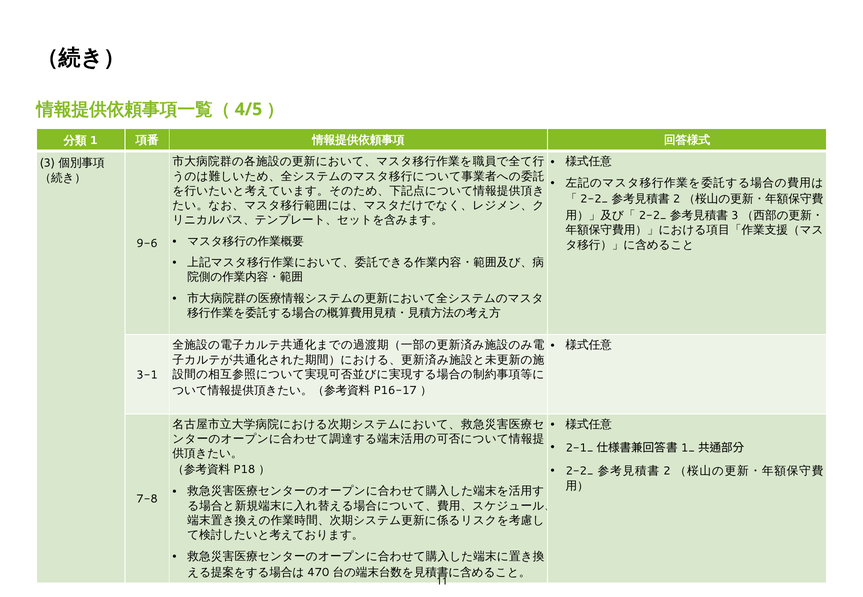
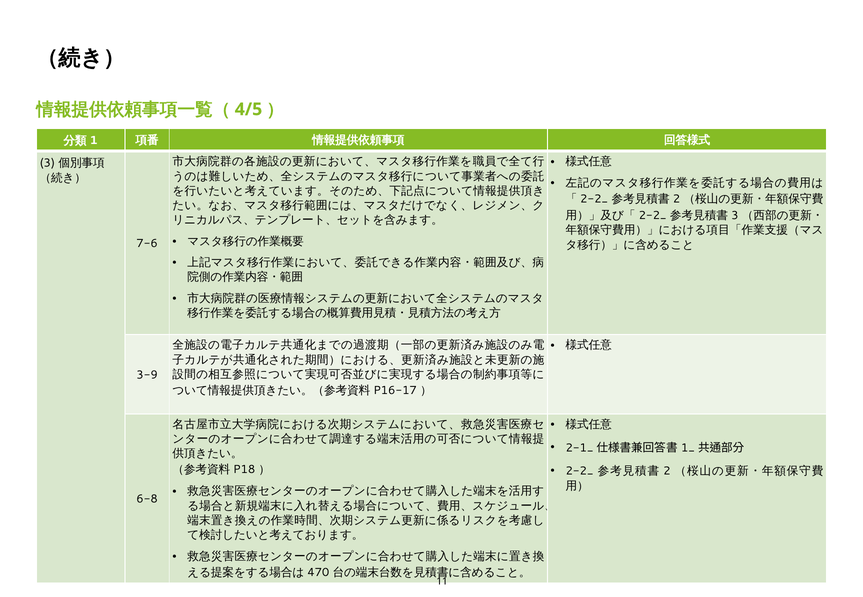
9-6: 9-6 -> 7-6
3-1: 3-1 -> 3-9
7-8: 7-8 -> 6-8
